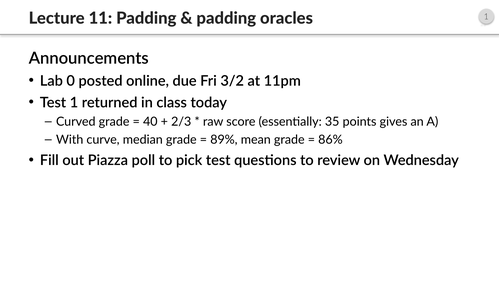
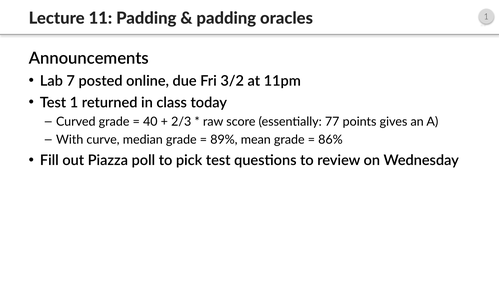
0: 0 -> 7
35: 35 -> 77
